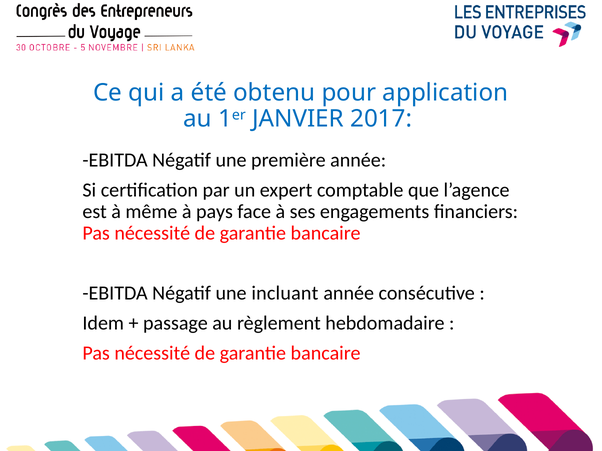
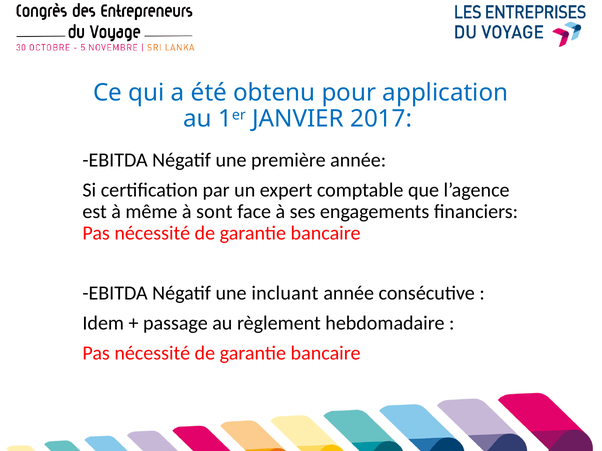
pays: pays -> sont
